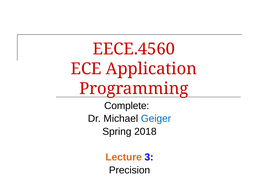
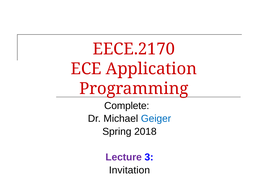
EECE.4560: EECE.4560 -> EECE.2170
Lecture colour: orange -> purple
Precision: Precision -> Invitation
